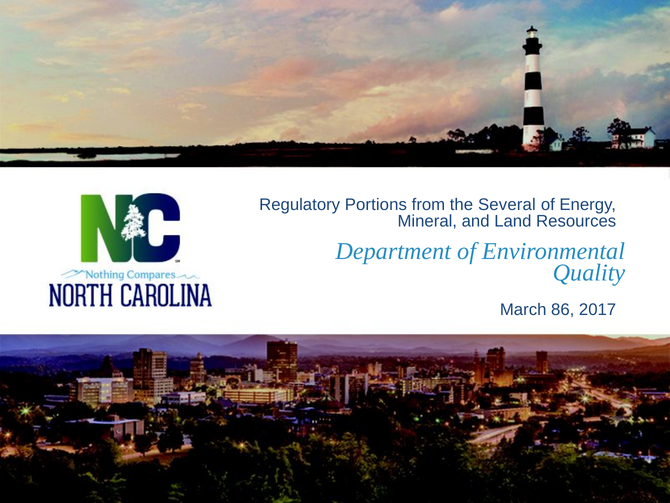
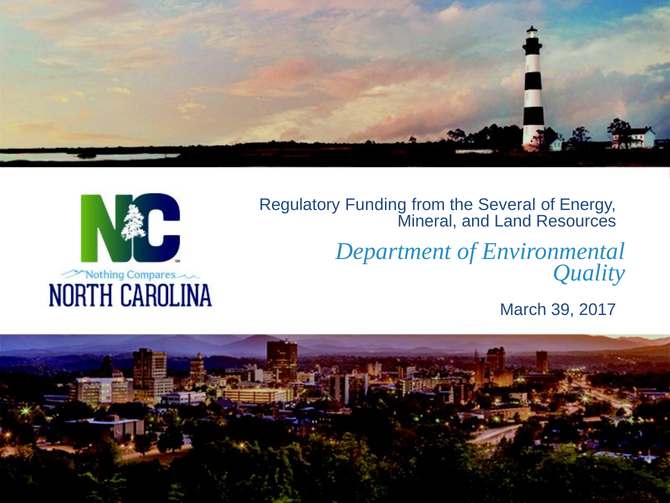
Portions: Portions -> Funding
86: 86 -> 39
